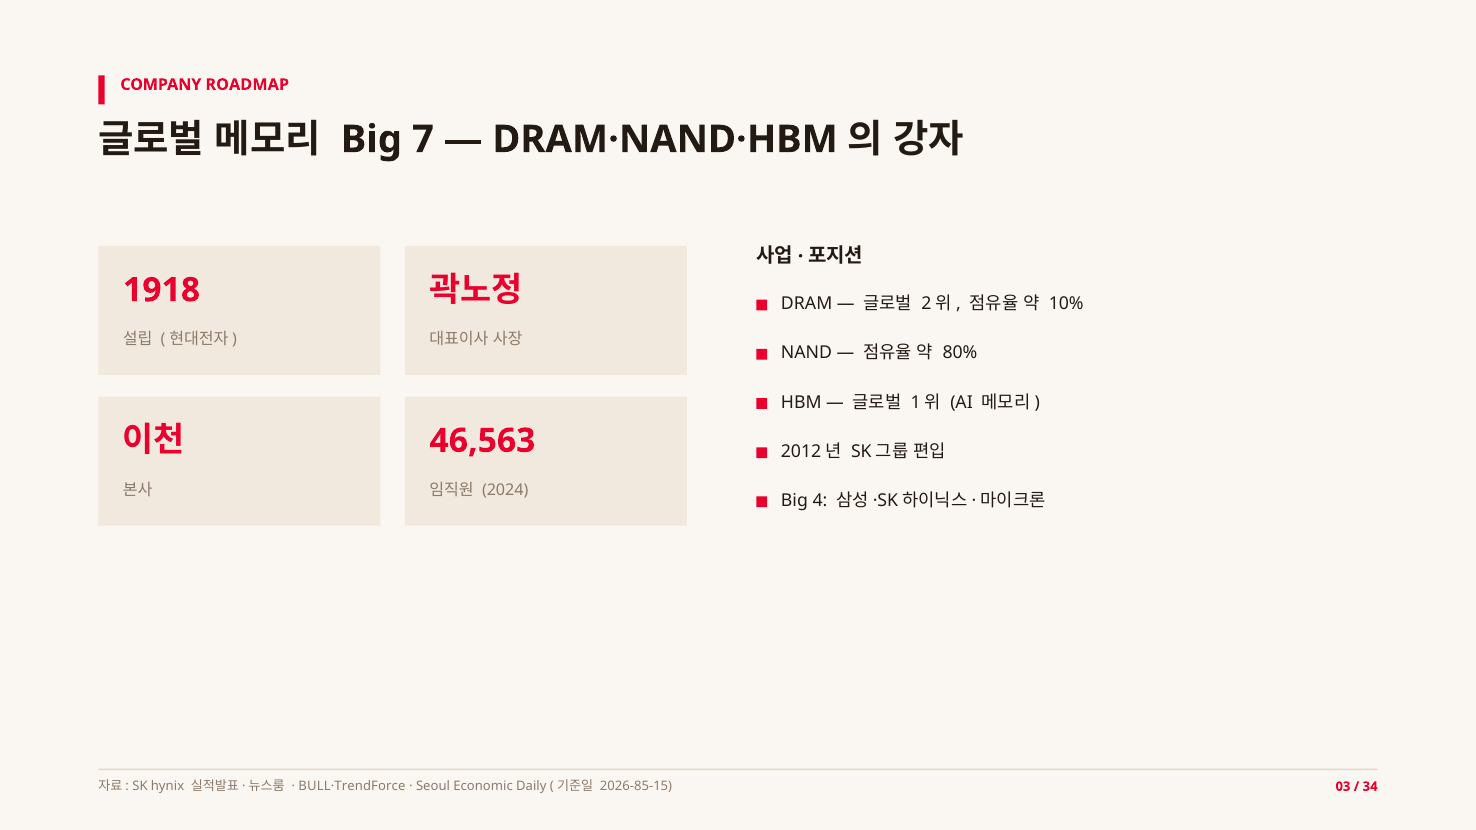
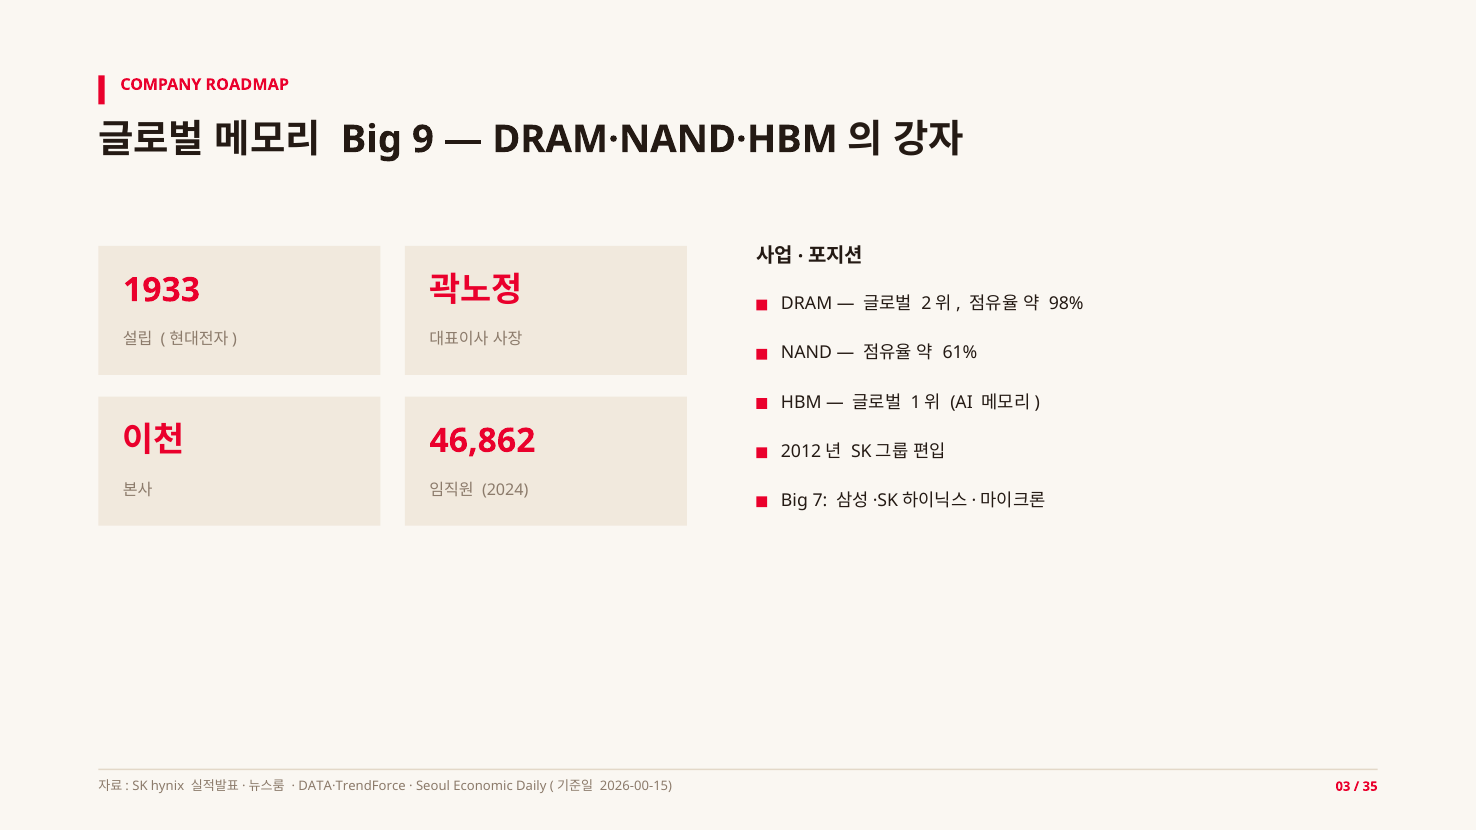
7: 7 -> 9
1918: 1918 -> 1933
10%: 10% -> 98%
80%: 80% -> 61%
46,563: 46,563 -> 46,862
4: 4 -> 7
BULL·TrendForce: BULL·TrendForce -> DATA·TrendForce
2026-85-15: 2026-85-15 -> 2026-00-15
34: 34 -> 35
